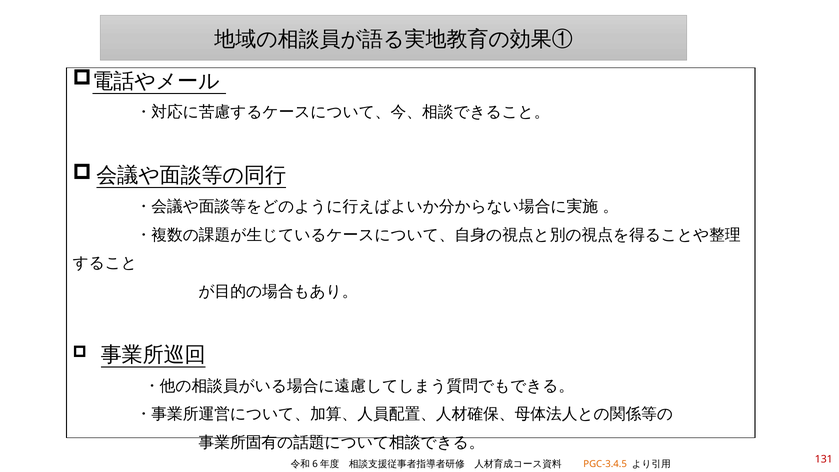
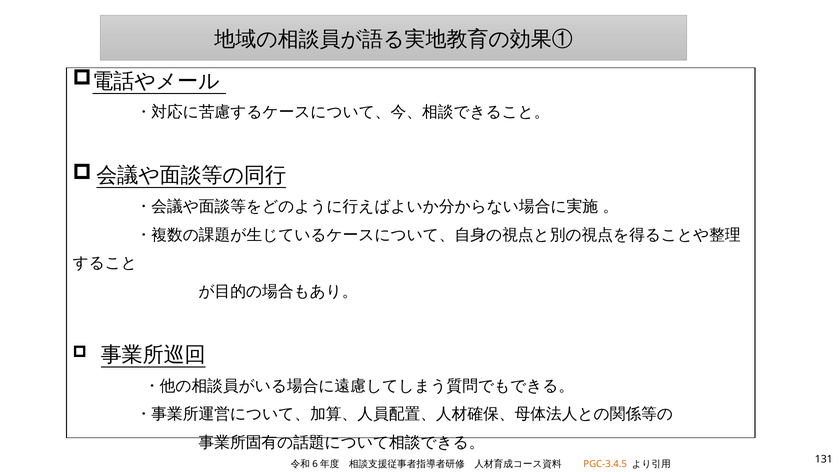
131 colour: red -> black
